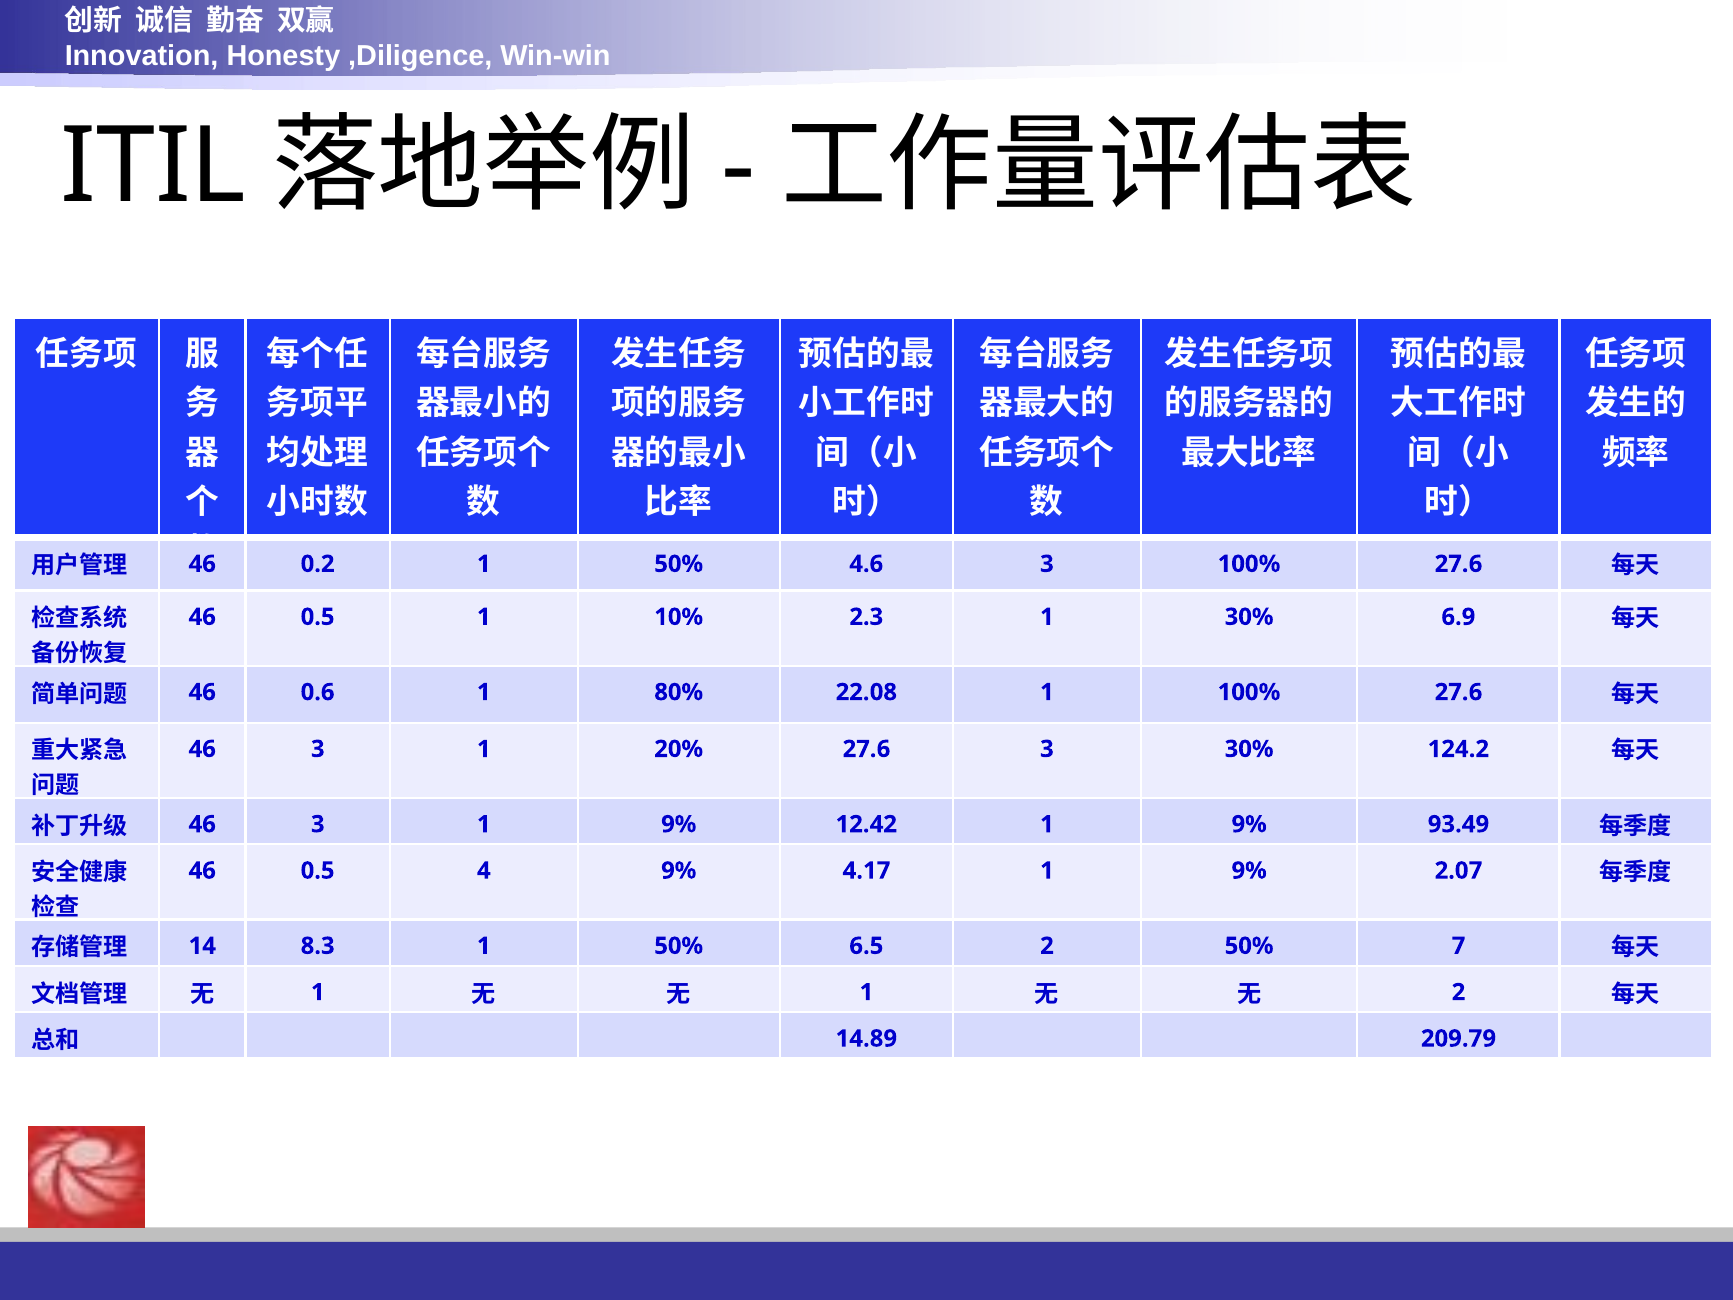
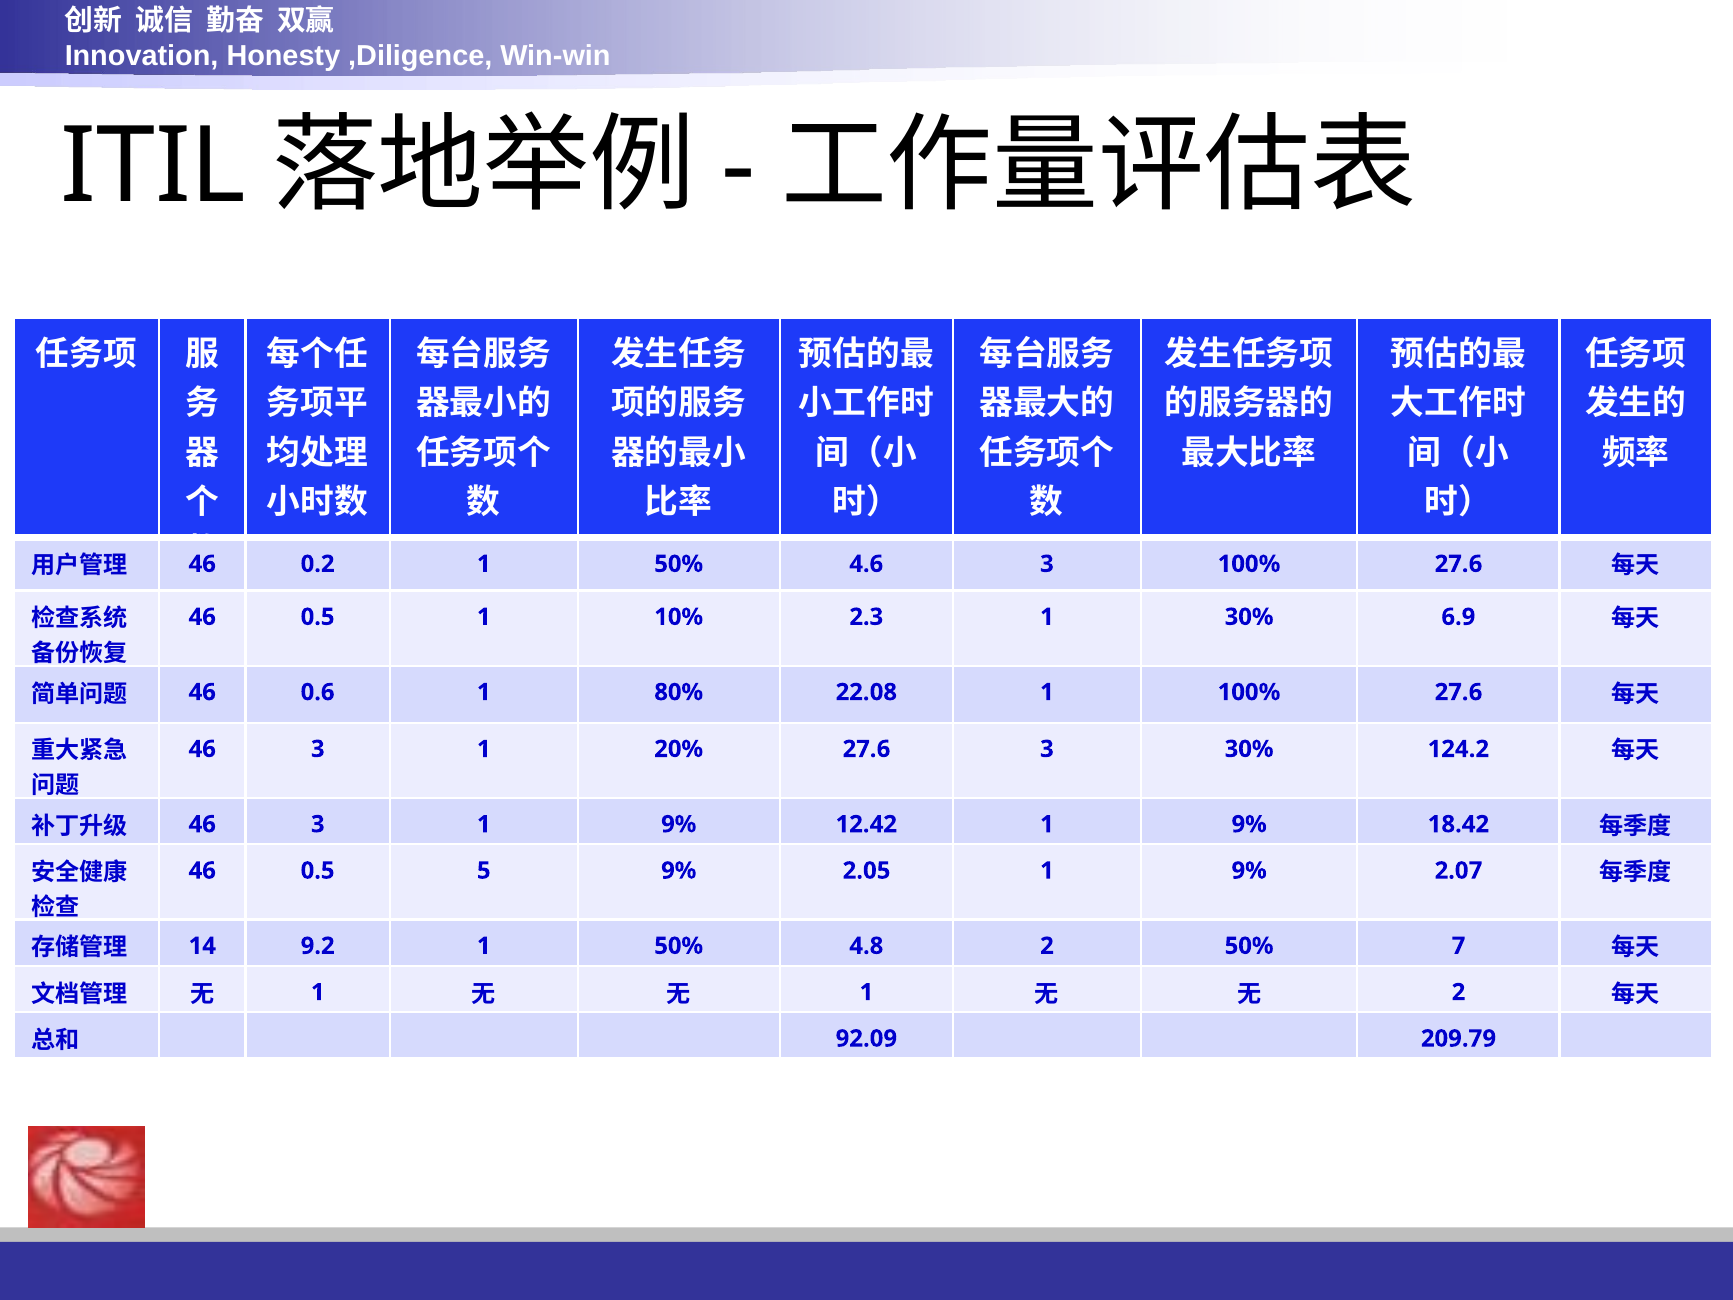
93.49: 93.49 -> 18.42
4: 4 -> 5
4.17: 4.17 -> 2.05
8.3: 8.3 -> 9.2
6.5: 6.5 -> 4.8
14.89: 14.89 -> 92.09
